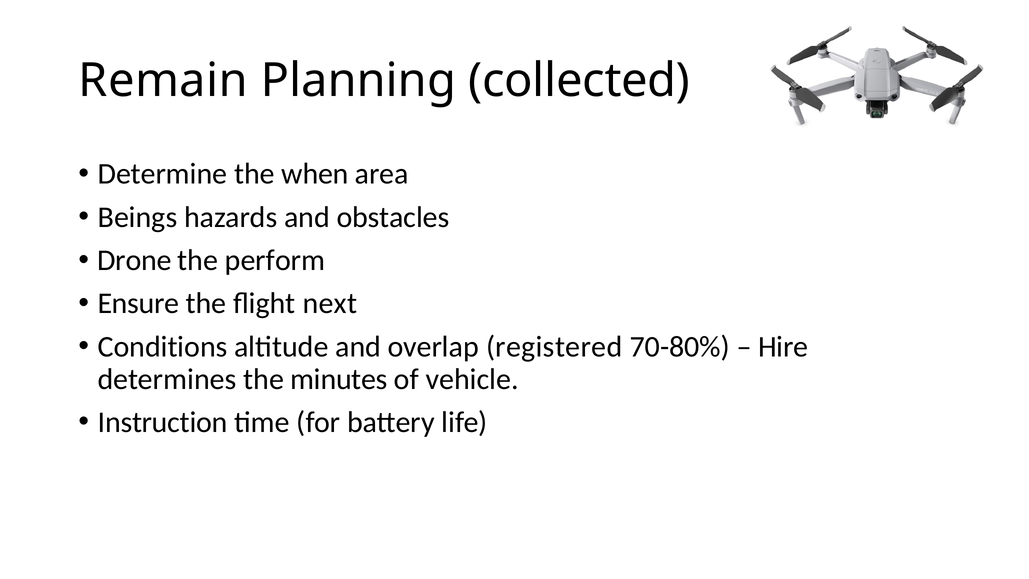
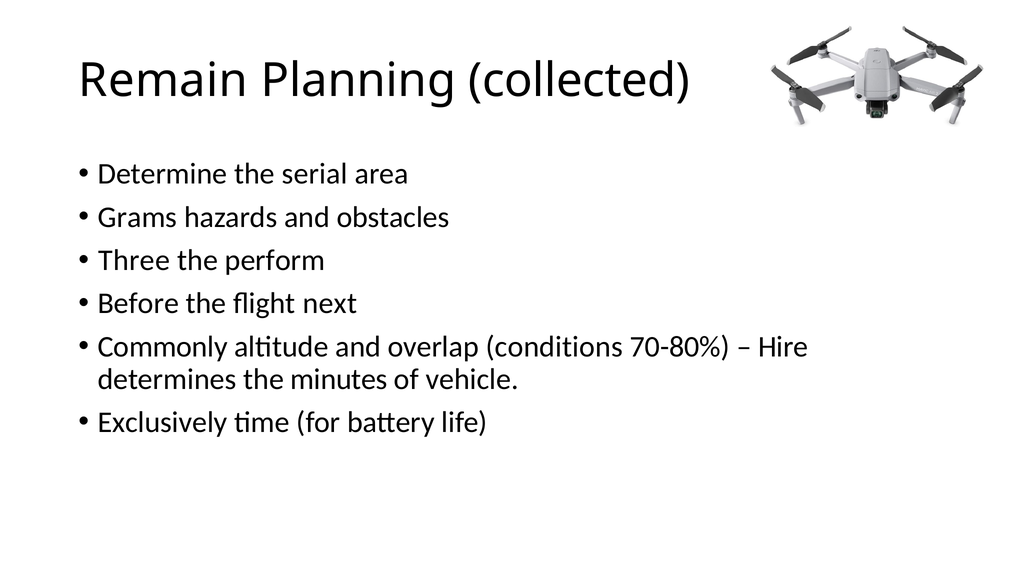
when: when -> serial
Beings: Beings -> Grams
Drone: Drone -> Three
Ensure: Ensure -> Before
Conditions: Conditions -> Commonly
registered: registered -> conditions
Instruction: Instruction -> Exclusively
